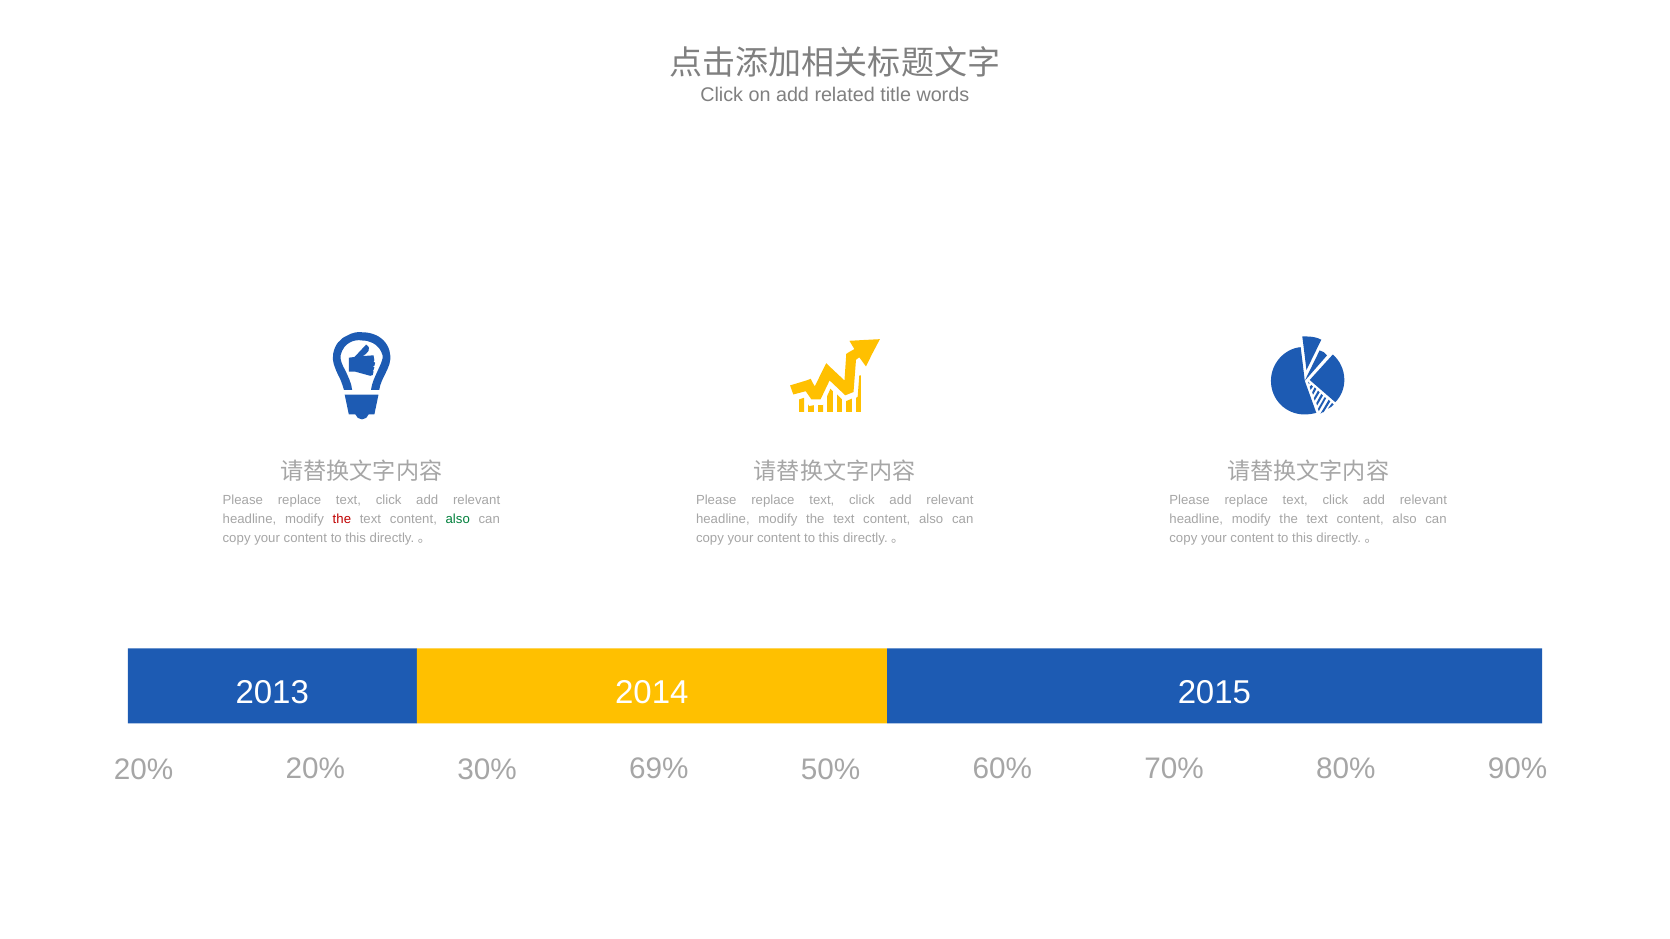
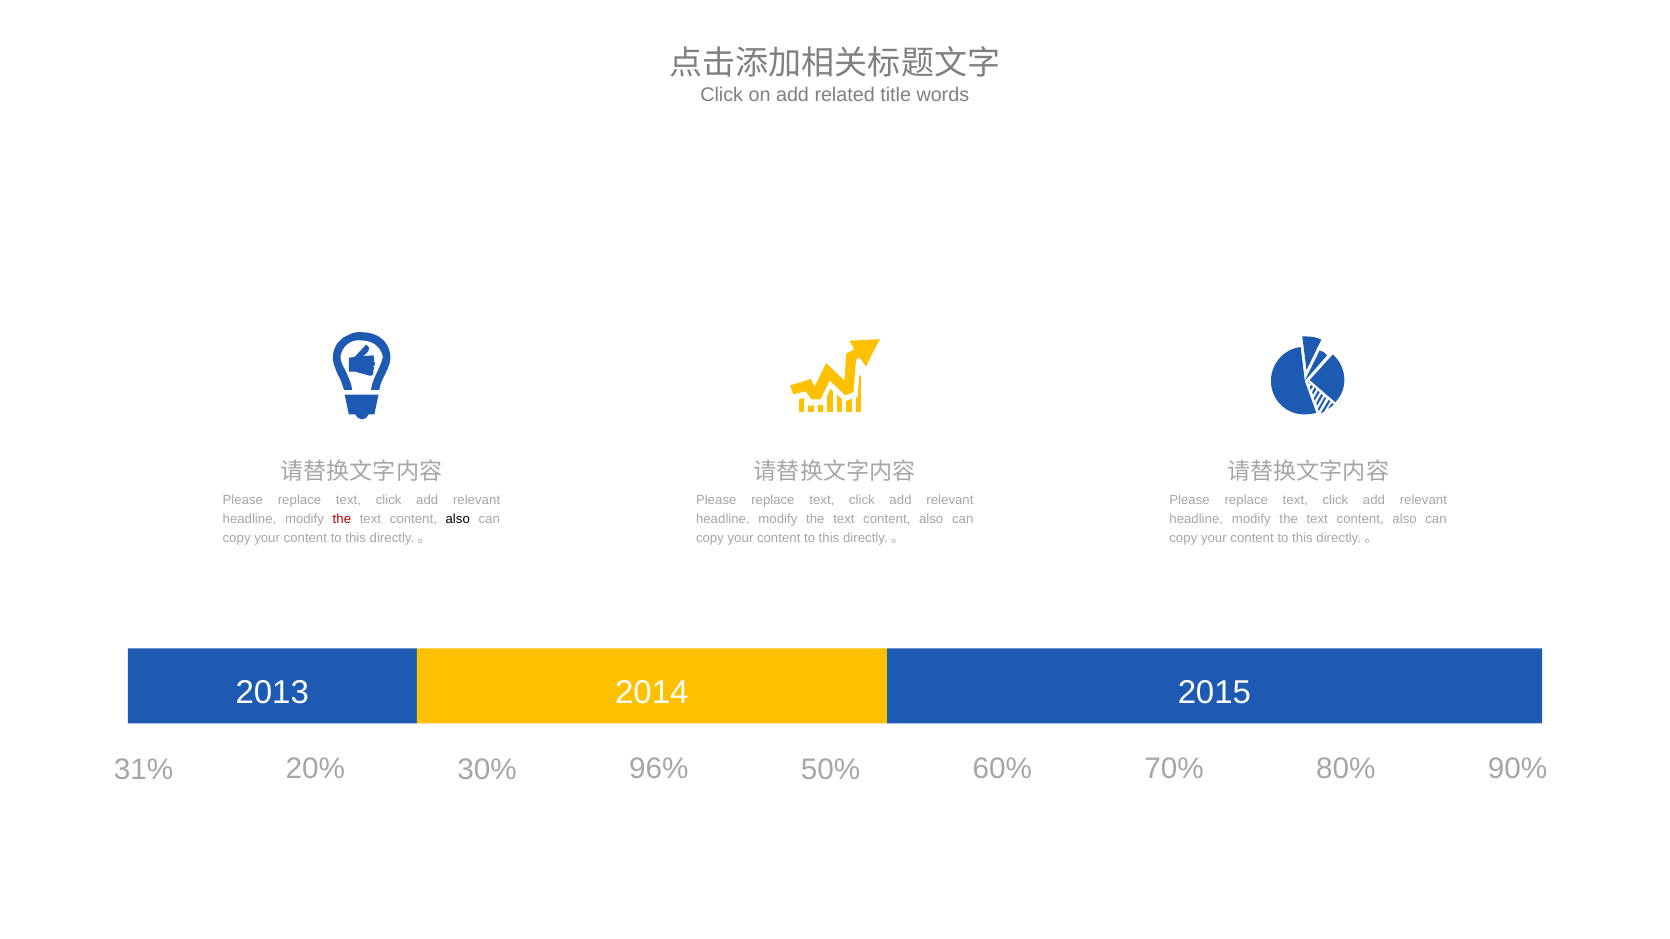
also at (458, 519) colour: green -> black
20% at (144, 769): 20% -> 31%
69%: 69% -> 96%
